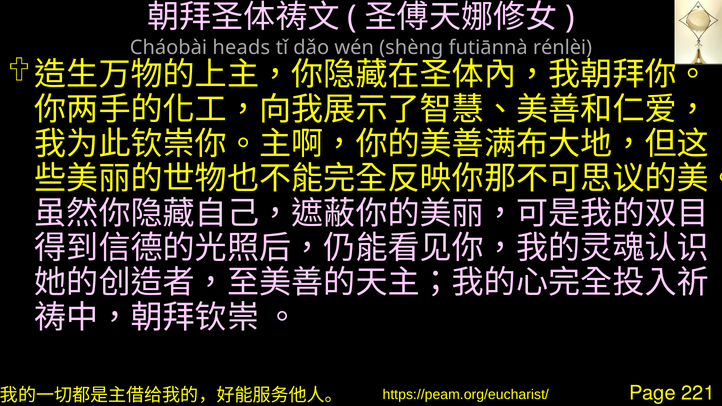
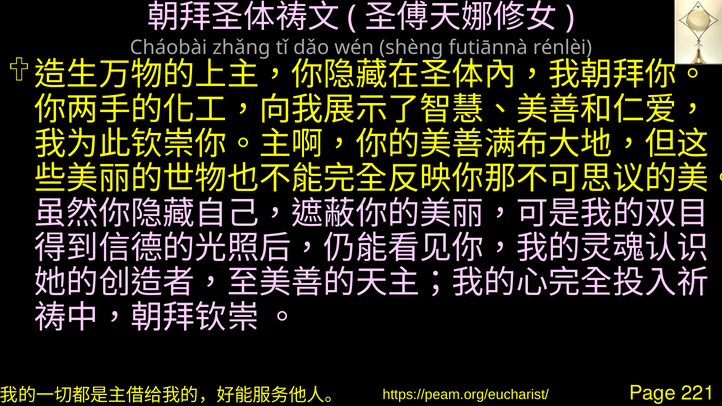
heads: heads -> zhǎng
